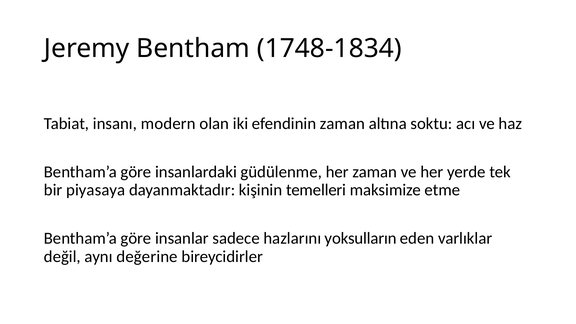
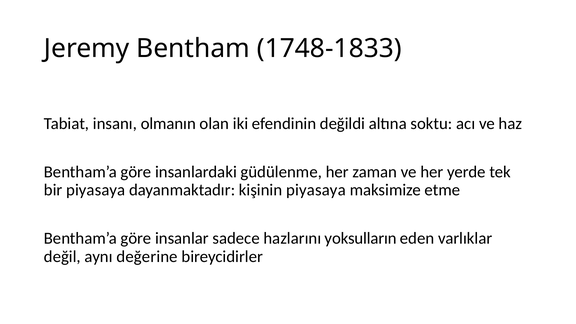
1748-1834: 1748-1834 -> 1748-1833
modern: modern -> olmanın
efendinin zaman: zaman -> değildi
kişinin temelleri: temelleri -> piyasaya
